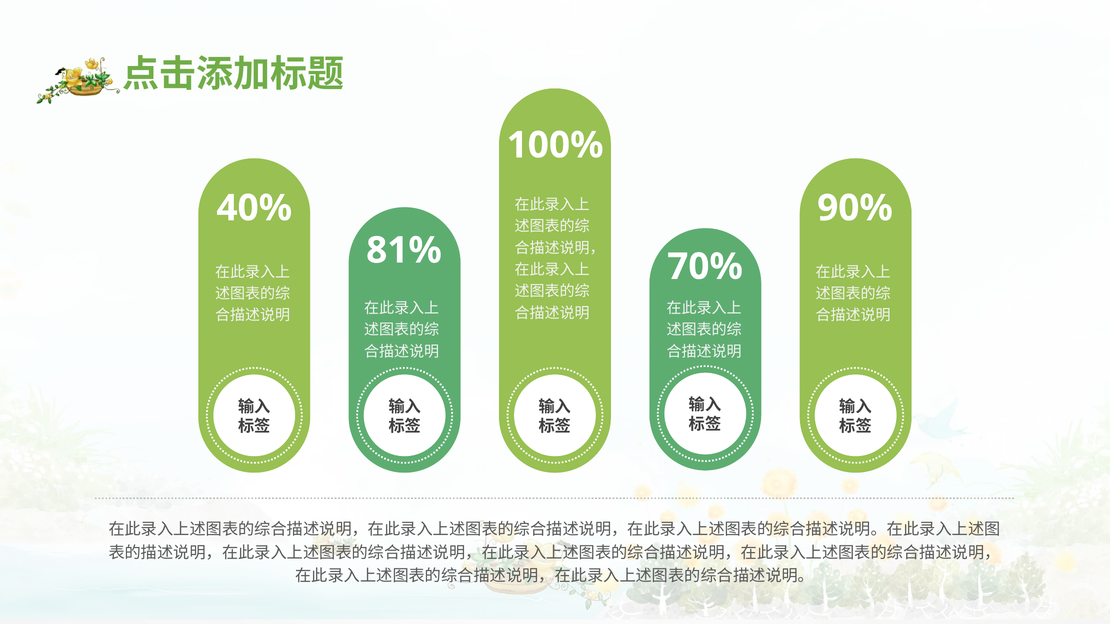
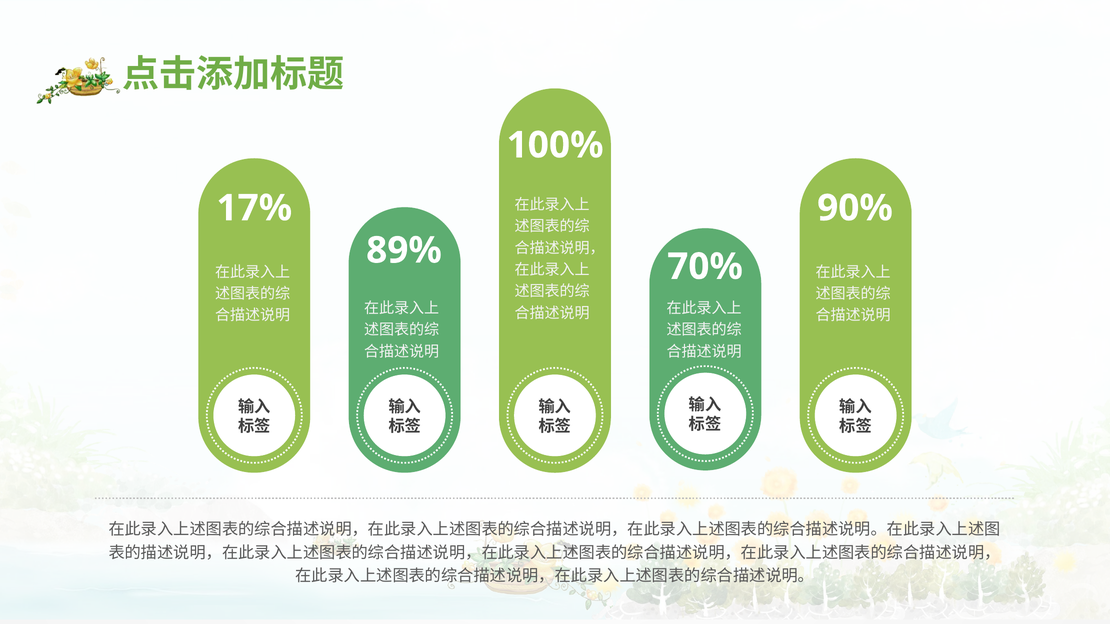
40%: 40% -> 17%
81%: 81% -> 89%
